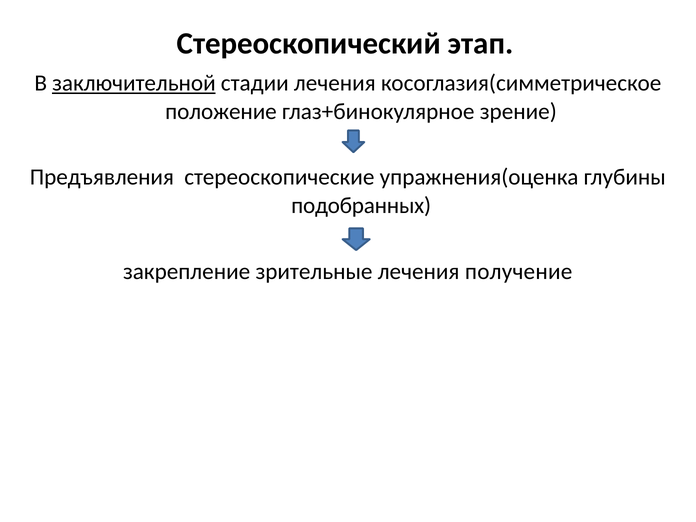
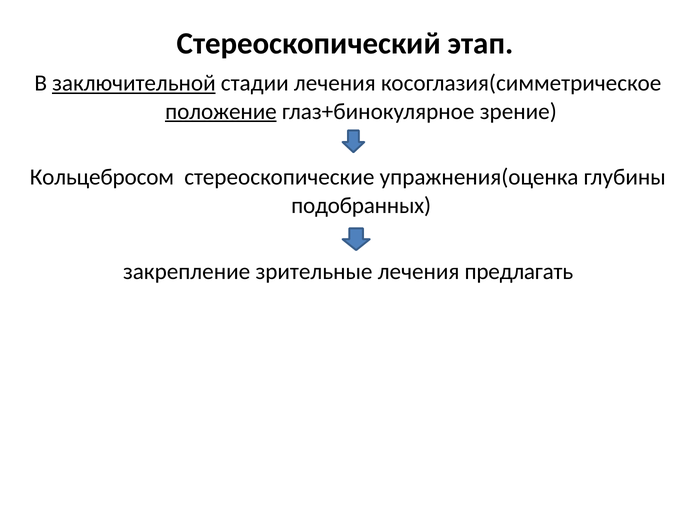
положение underline: none -> present
Предъявления: Предъявления -> Кольцебросом
получение: получение -> предлагать
